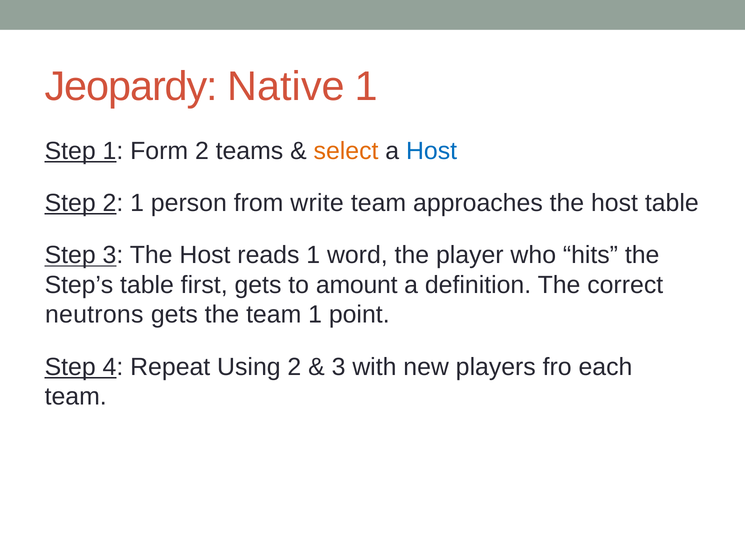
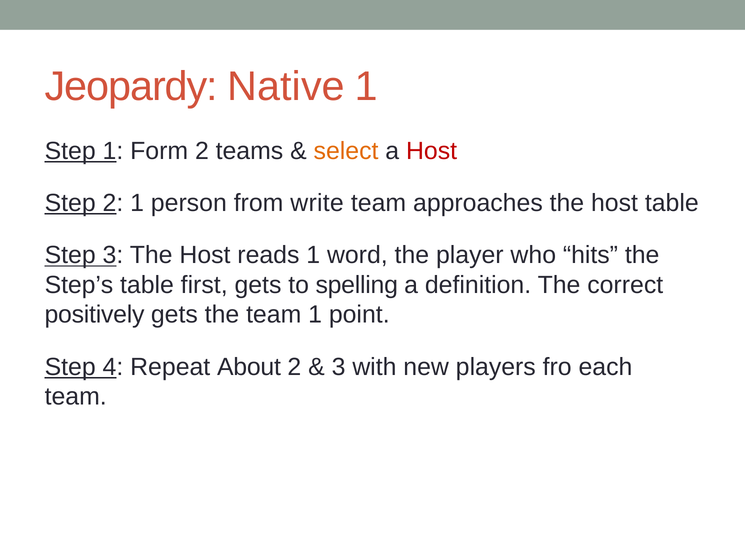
Host at (432, 151) colour: blue -> red
amount: amount -> spelling
neutrons: neutrons -> positively
Using: Using -> About
